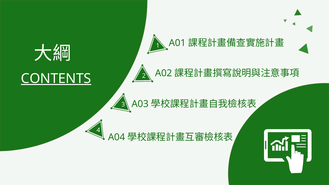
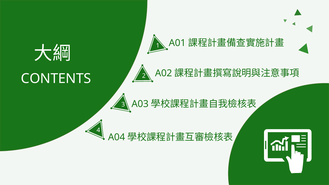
CONTENTS underline: present -> none
